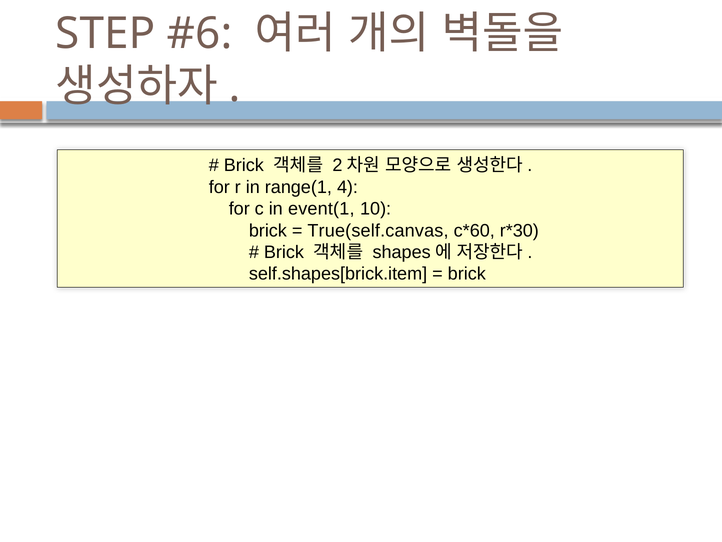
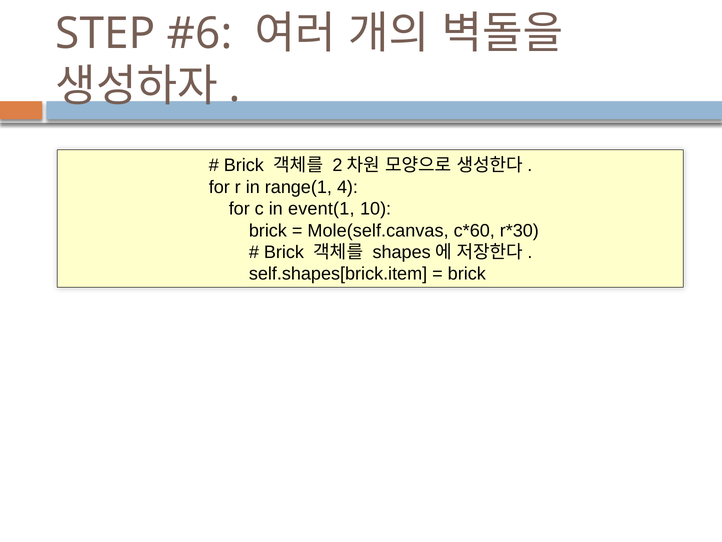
True(self.canvas: True(self.canvas -> Mole(self.canvas
